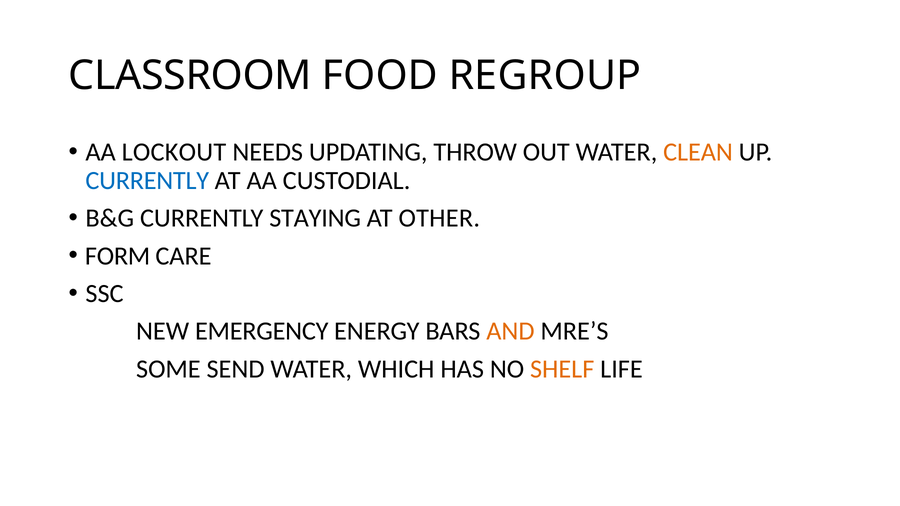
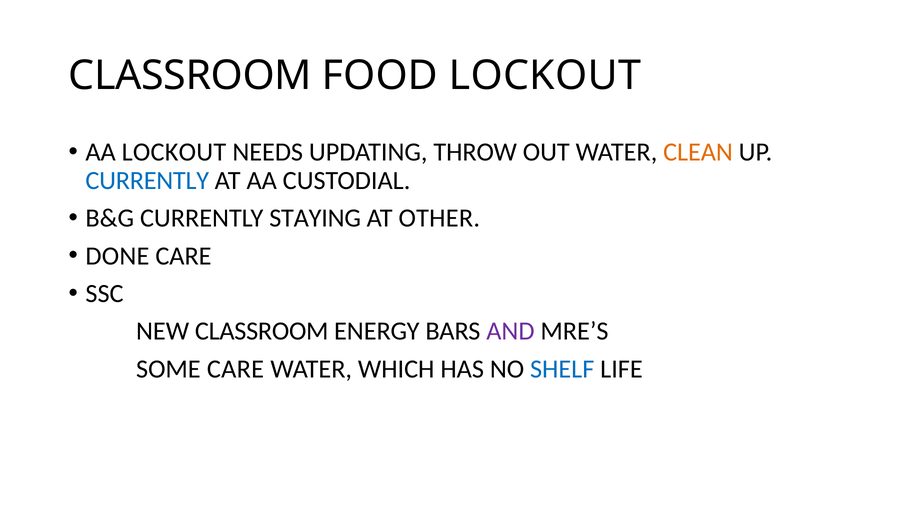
FOOD REGROUP: REGROUP -> LOCKOUT
FORM: FORM -> DONE
NEW EMERGENCY: EMERGENCY -> CLASSROOM
AND colour: orange -> purple
SOME SEND: SEND -> CARE
SHELF colour: orange -> blue
